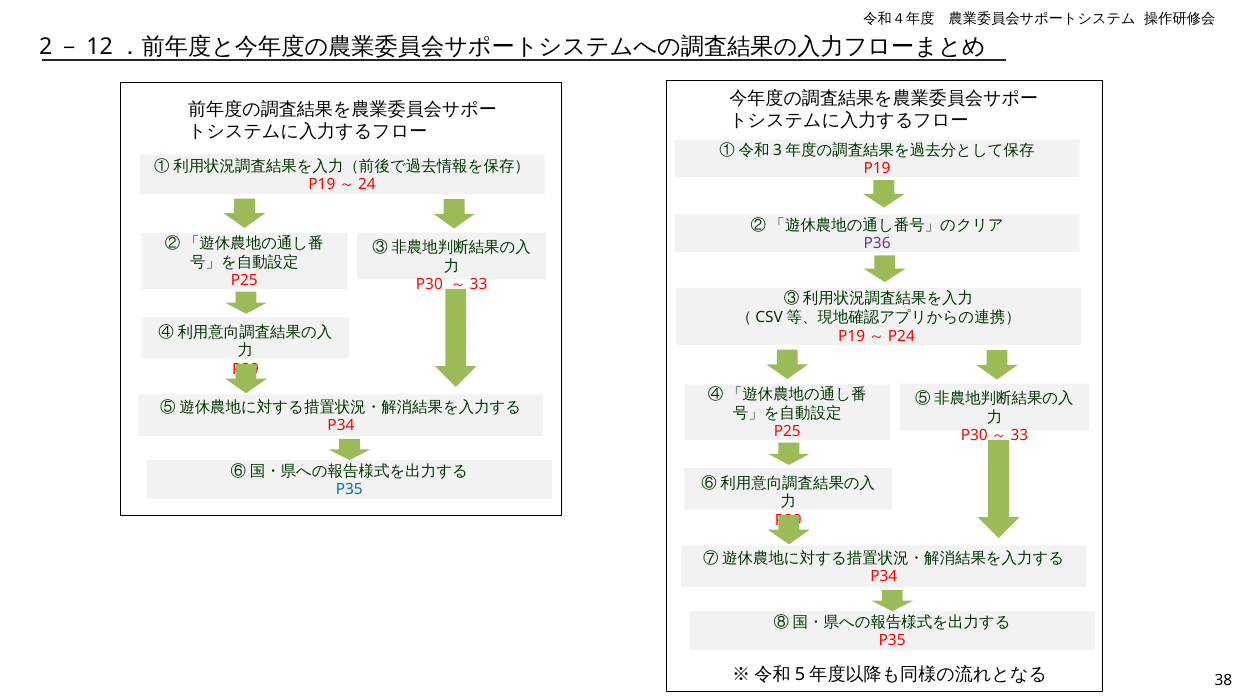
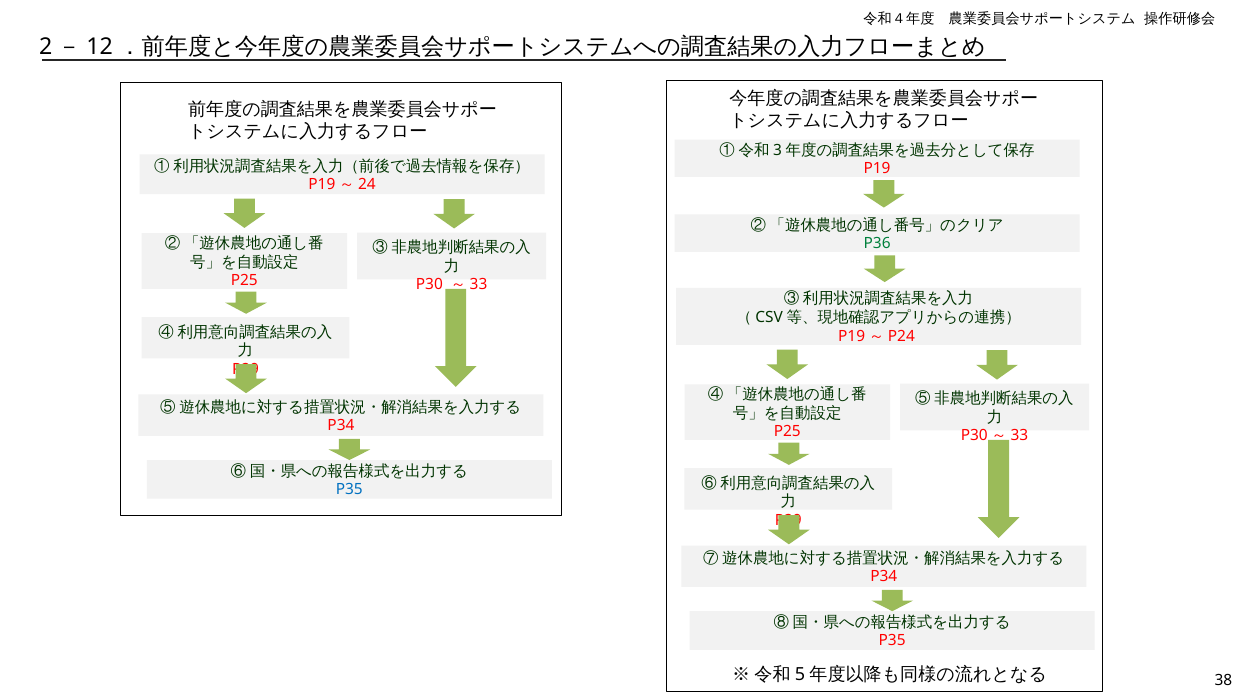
P36 colour: purple -> green
